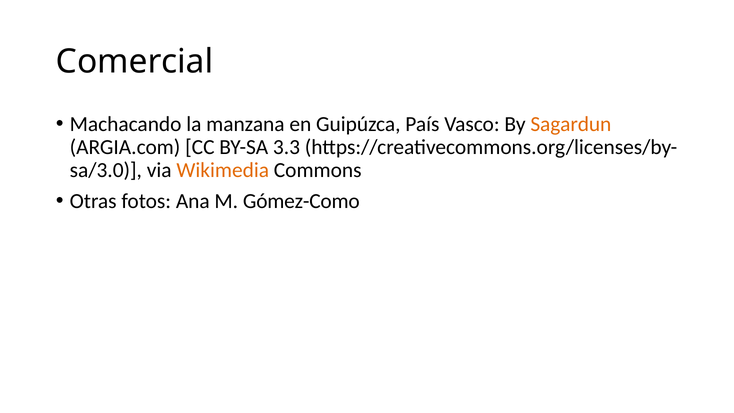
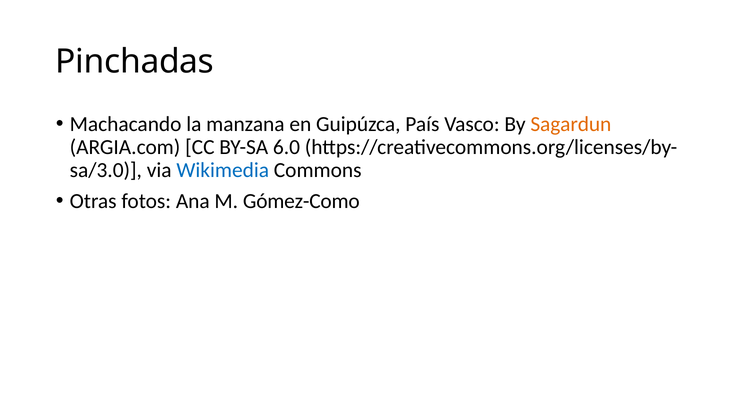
Comercial: Comercial -> Pinchadas
3.3: 3.3 -> 6.0
Wikimedia colour: orange -> blue
